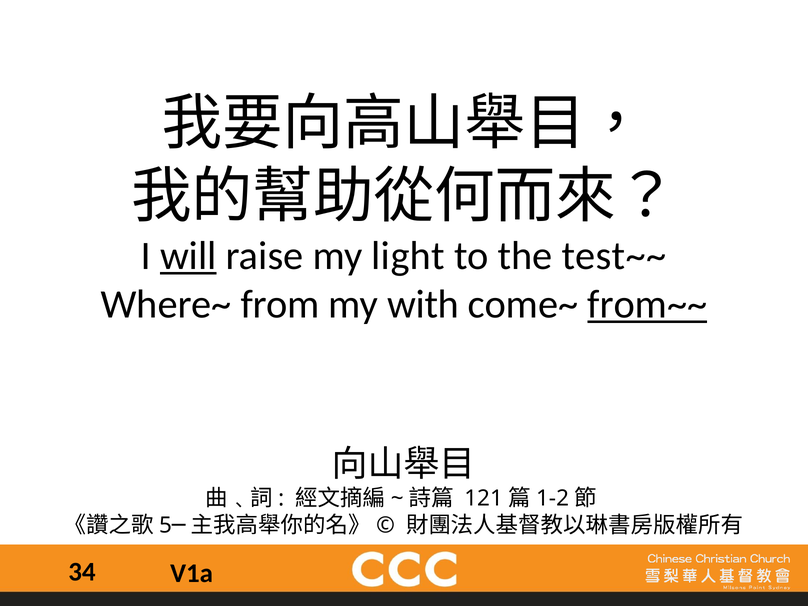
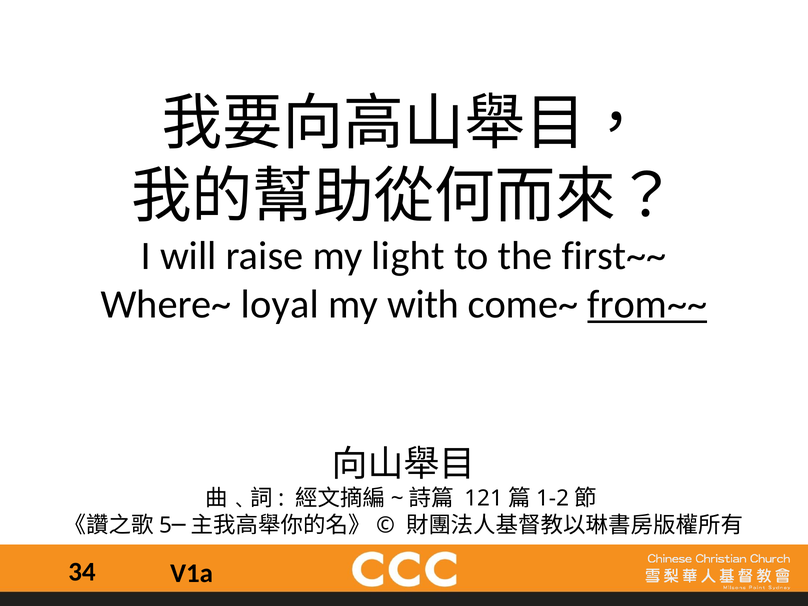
will underline: present -> none
test~~: test~~ -> first~~
from: from -> loyal
